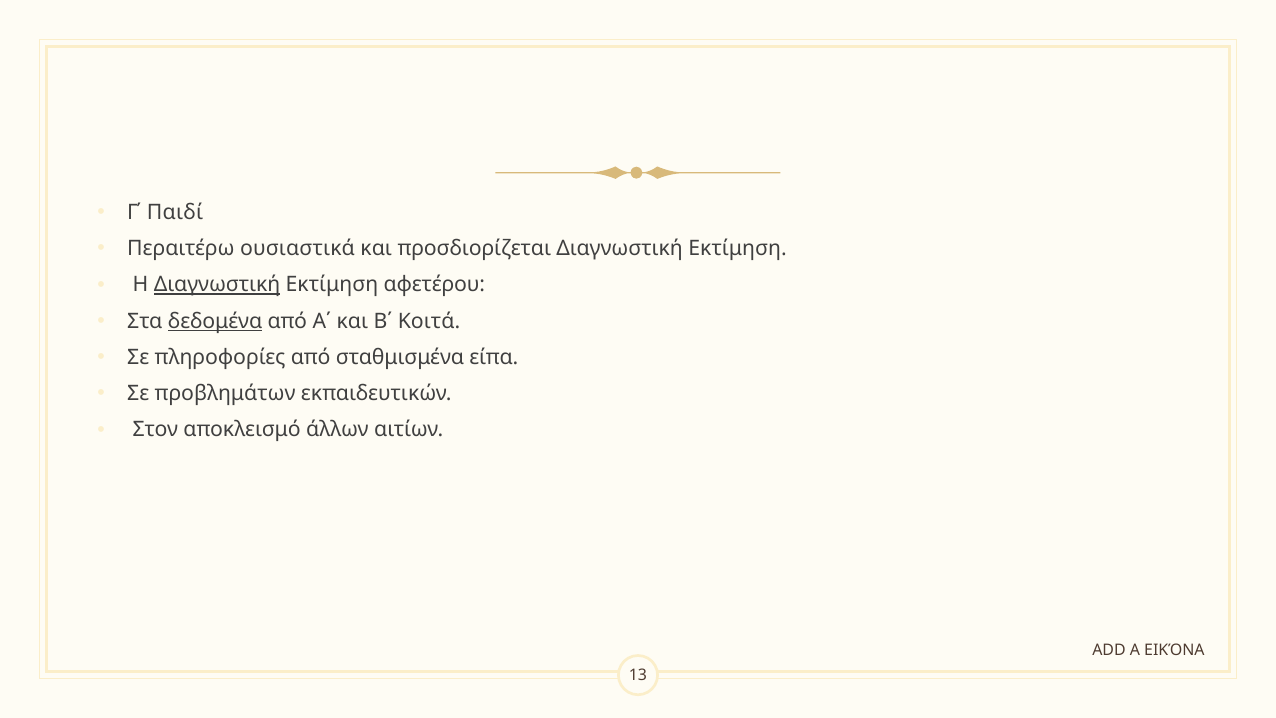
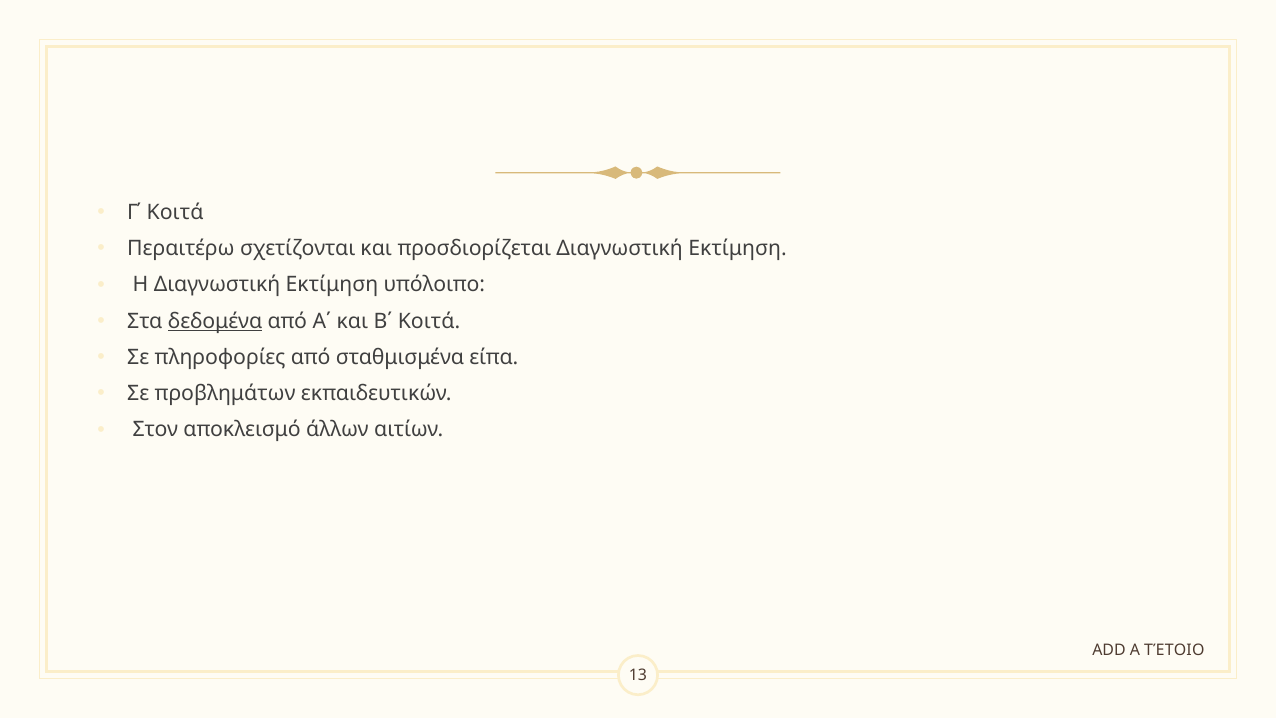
Γ΄ Παιδί: Παιδί -> Κοιτά
ουσιαστικά: ουσιαστικά -> σχετίζονται
Διαγνωστική at (217, 285) underline: present -> none
αφετέρου: αφετέρου -> υπόλοιπο
ΕΙΚΌΝΑ: ΕΙΚΌΝΑ -> ΤΈΤΟΙΟ
